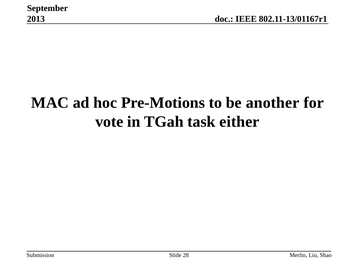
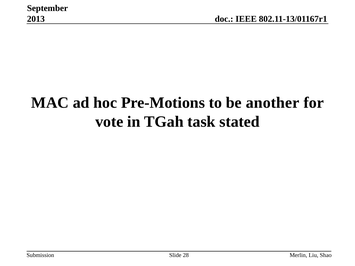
either: either -> stated
